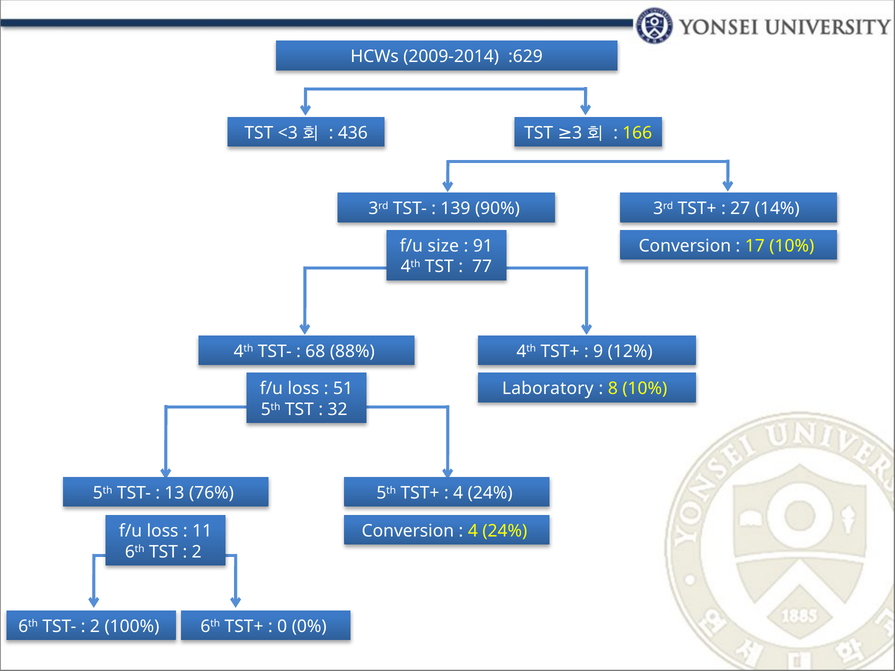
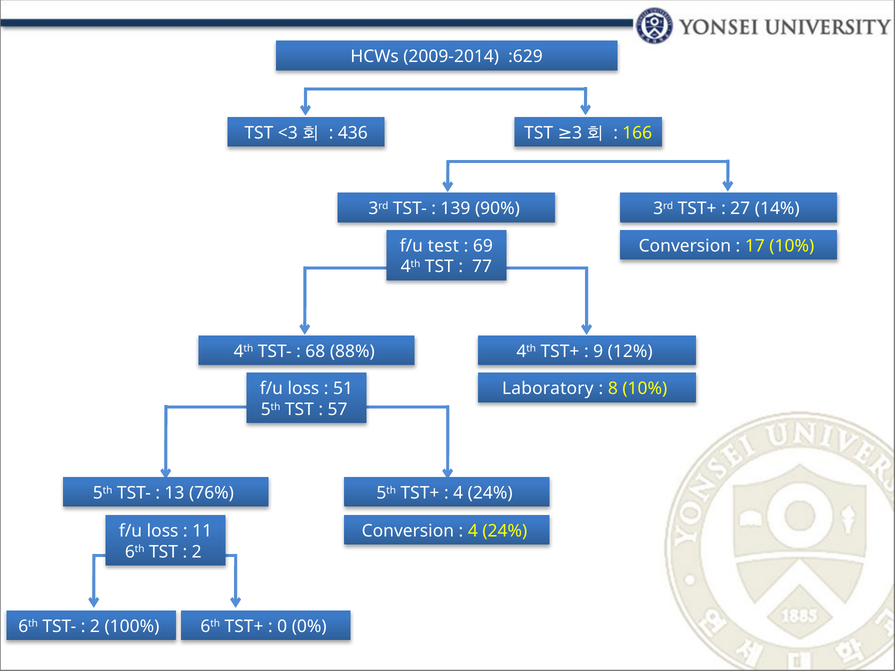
size: size -> test
91: 91 -> 69
32: 32 -> 57
